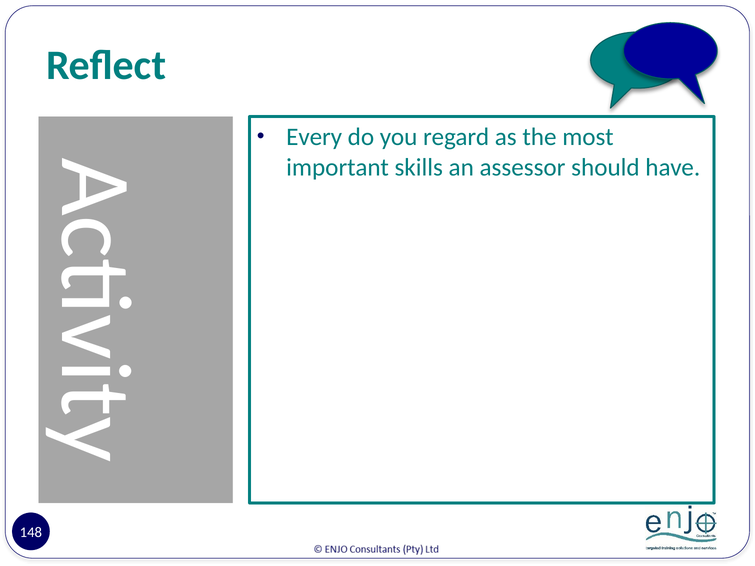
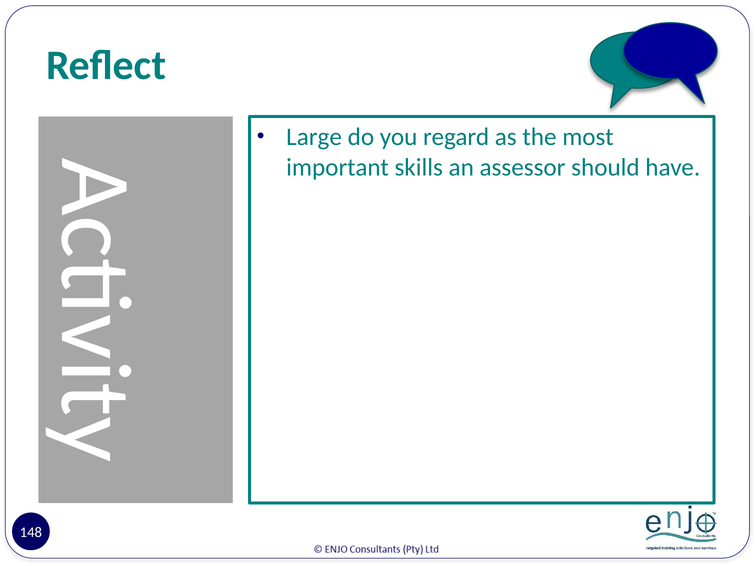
Every: Every -> Large
